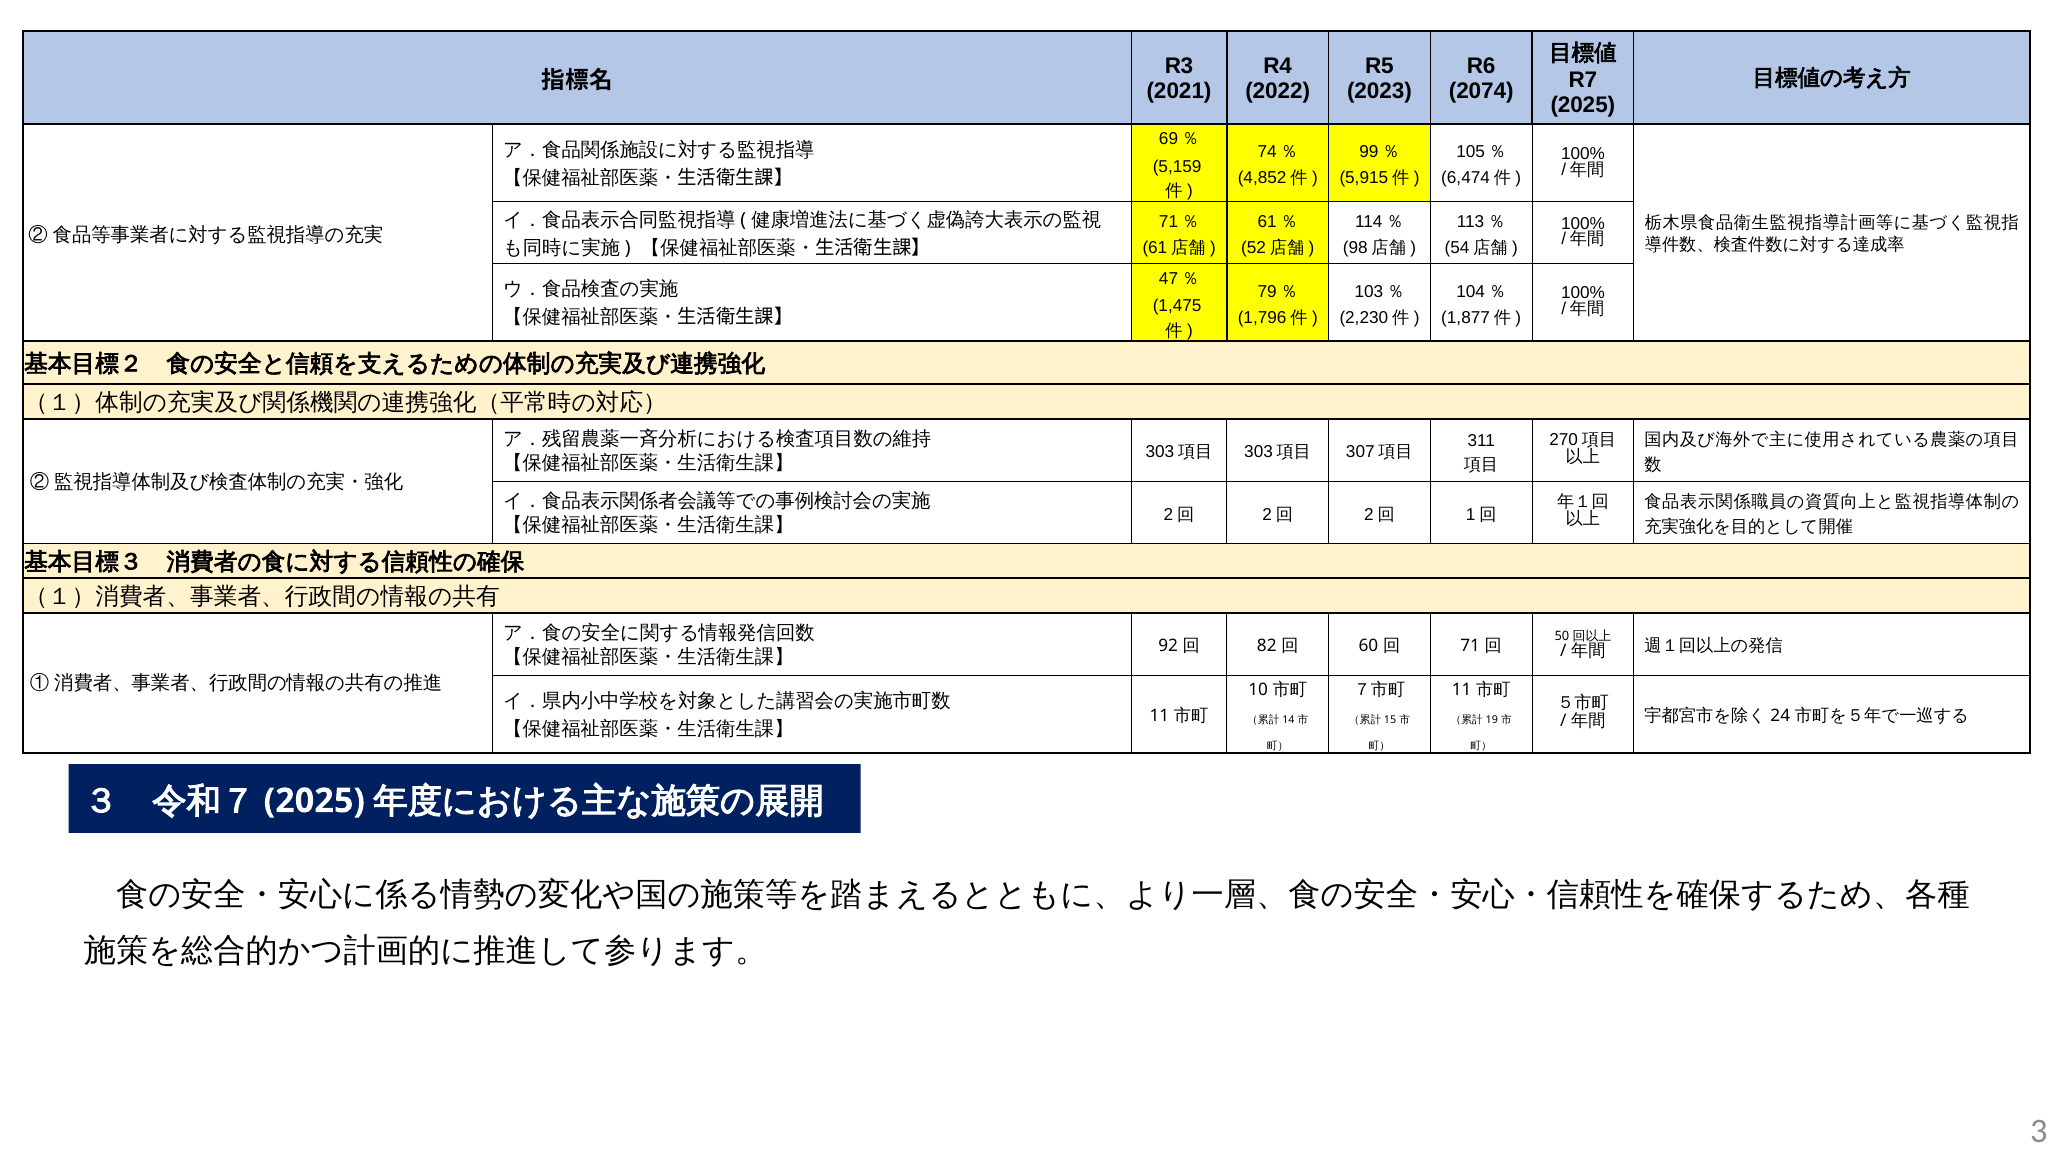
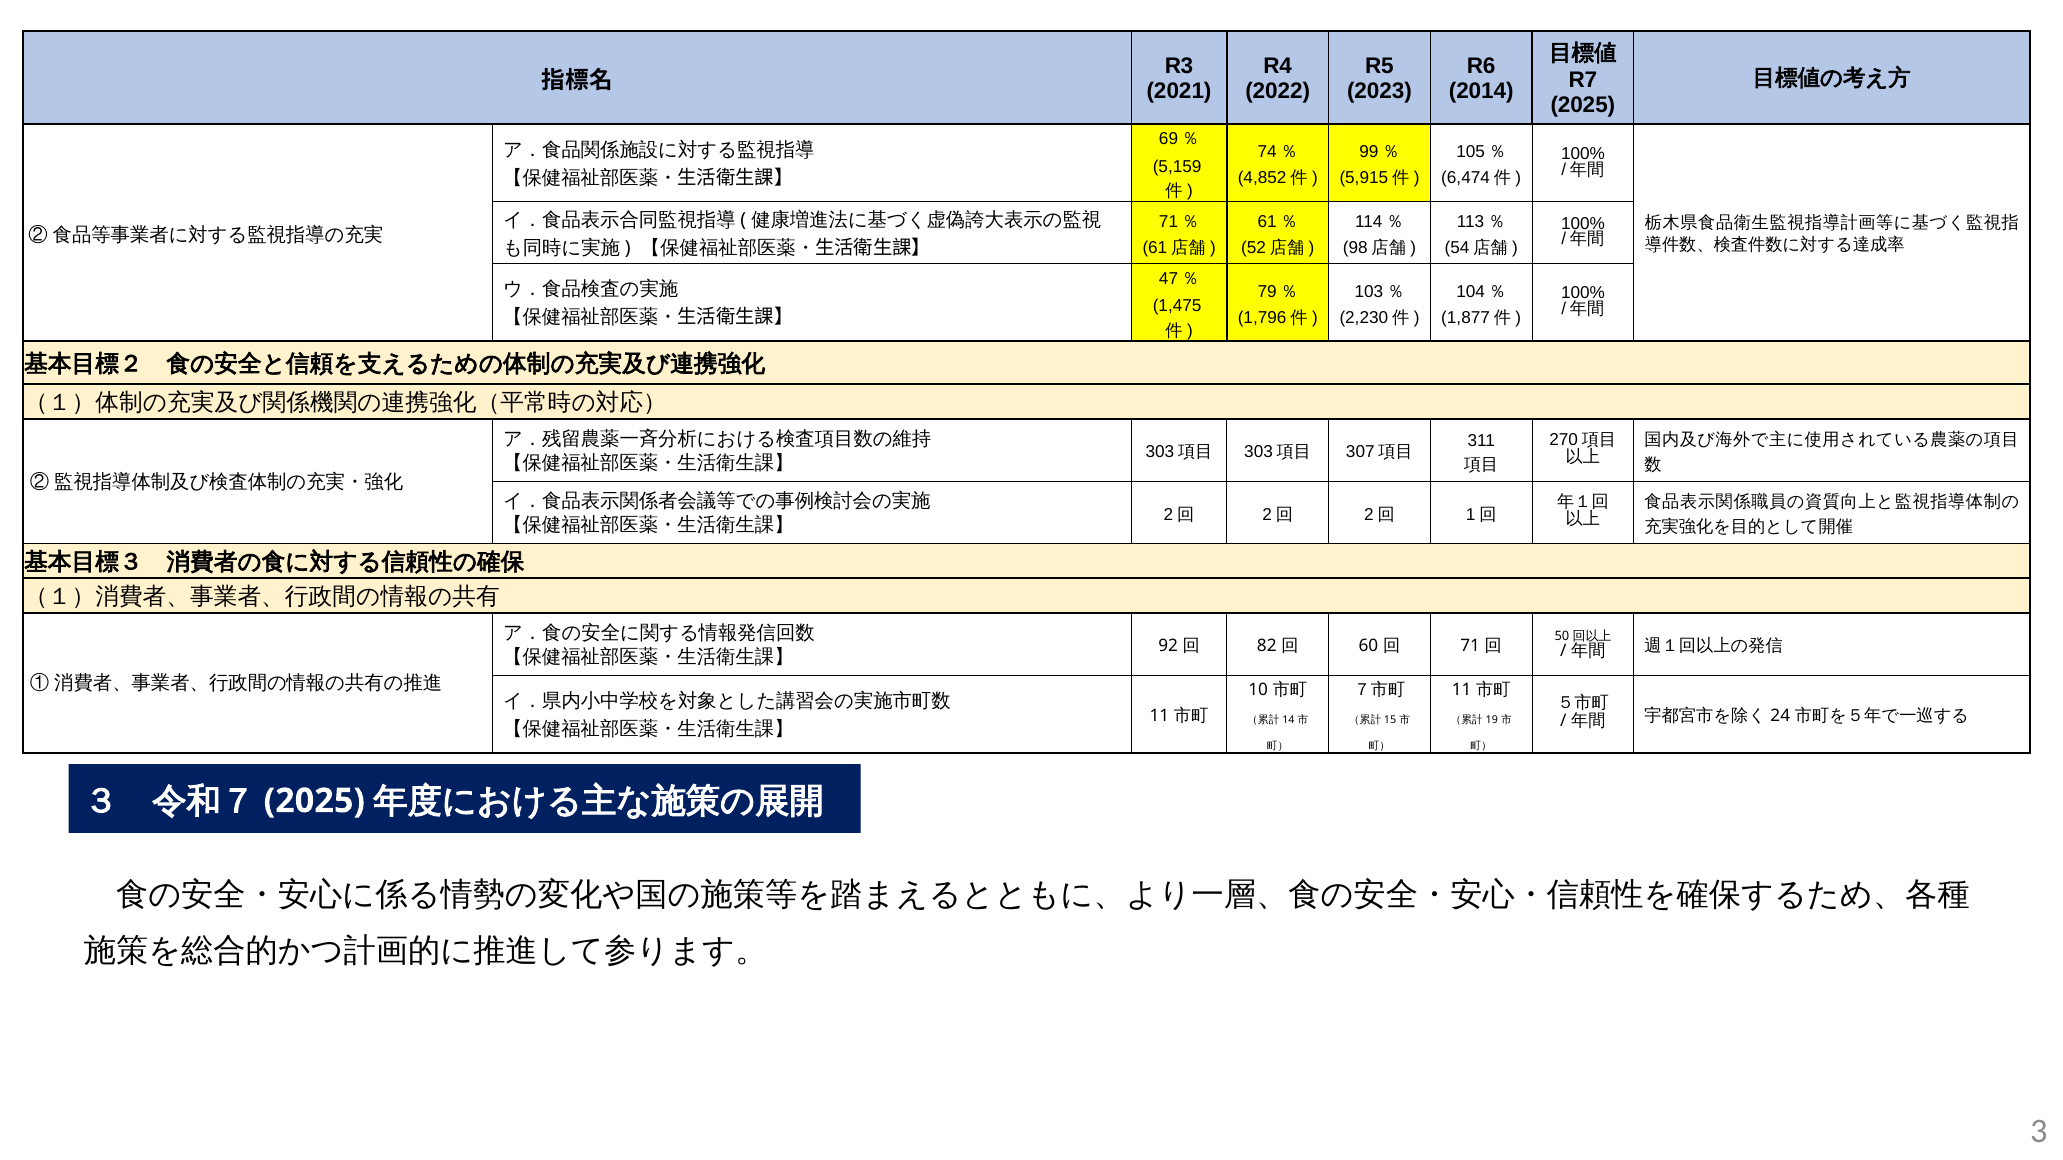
2074: 2074 -> 2014
